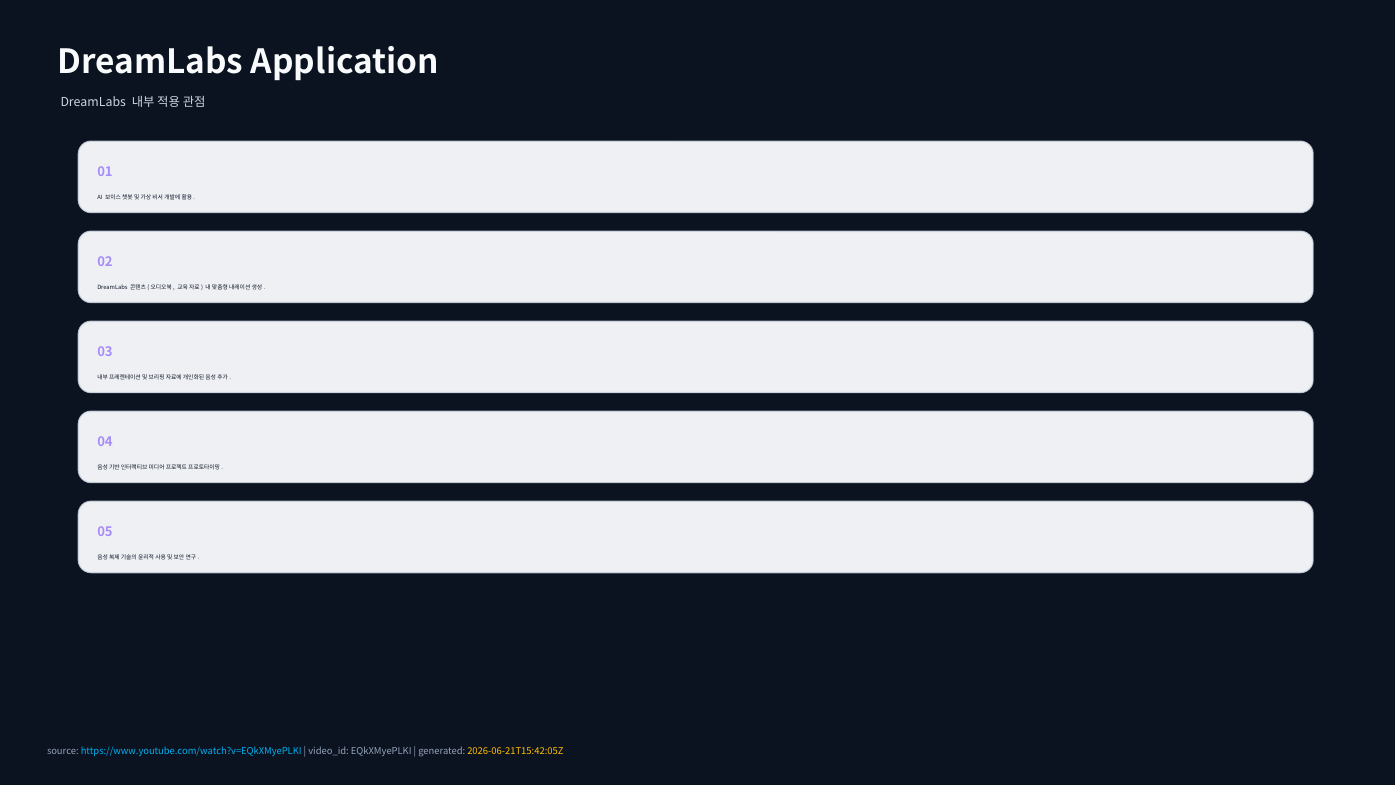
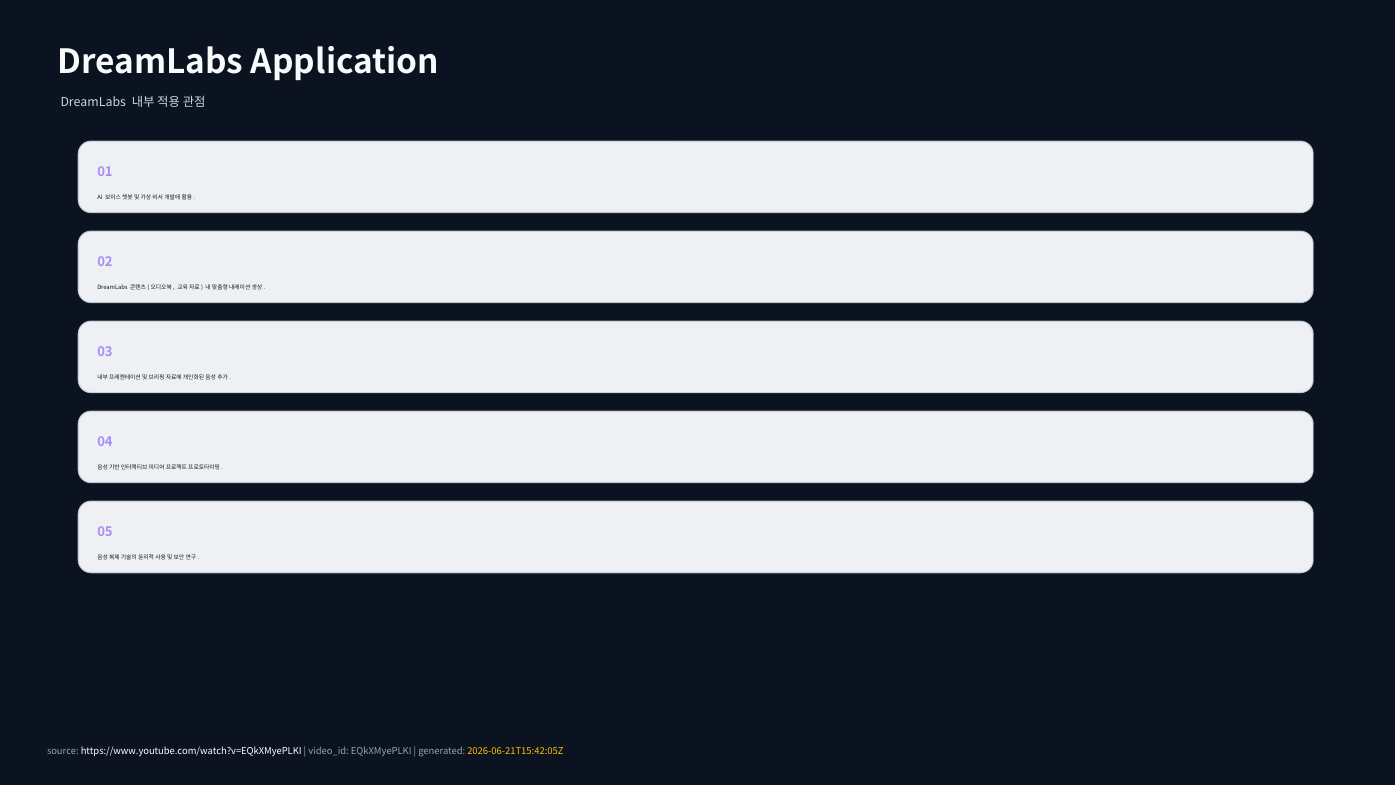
https://www.youtube.com/watch?v=EQkXMyePLKI colour: light blue -> white
